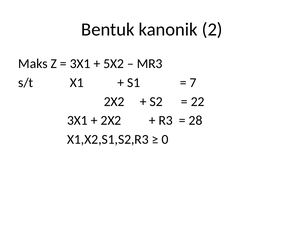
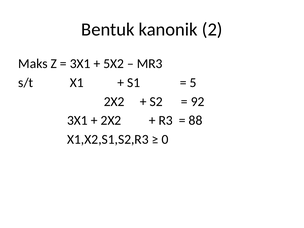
7: 7 -> 5
22: 22 -> 92
28: 28 -> 88
